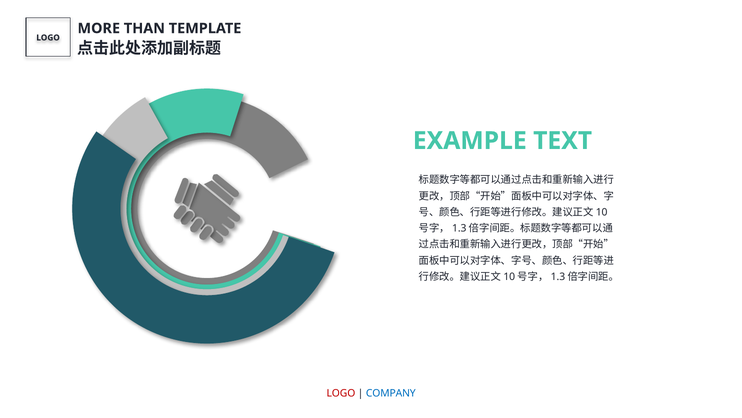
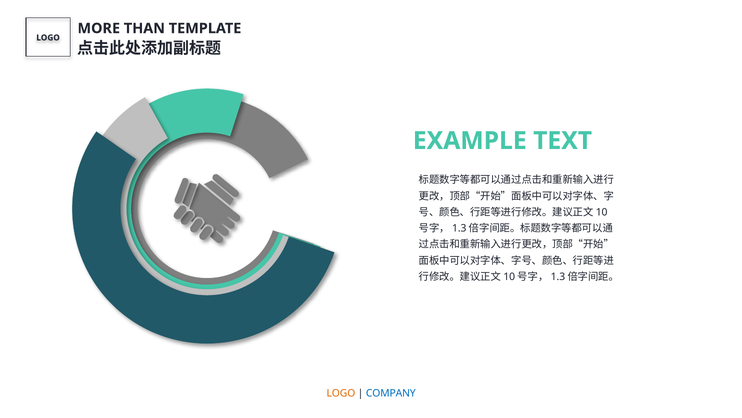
LOGO at (341, 393) colour: red -> orange
